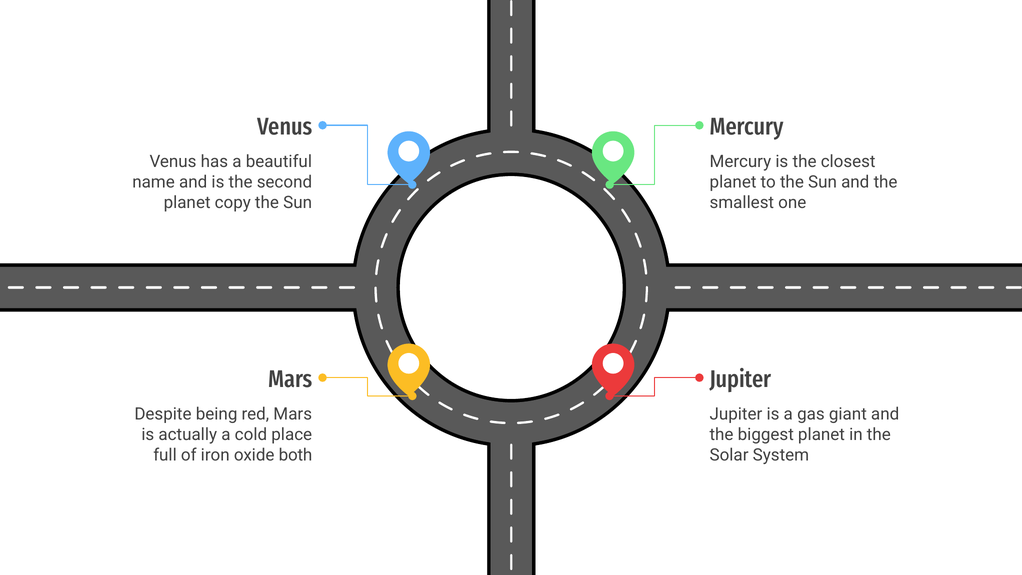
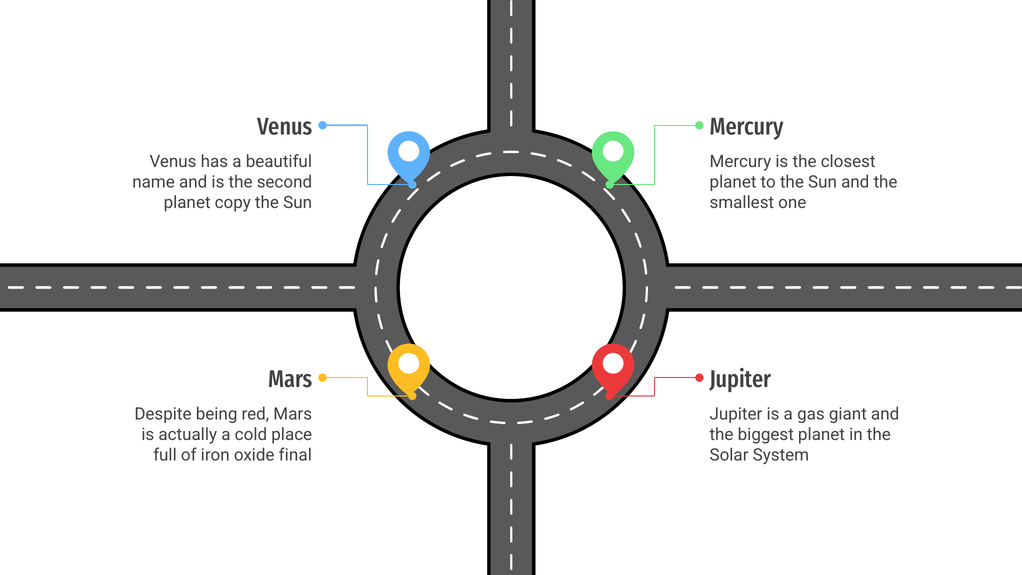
both: both -> final
